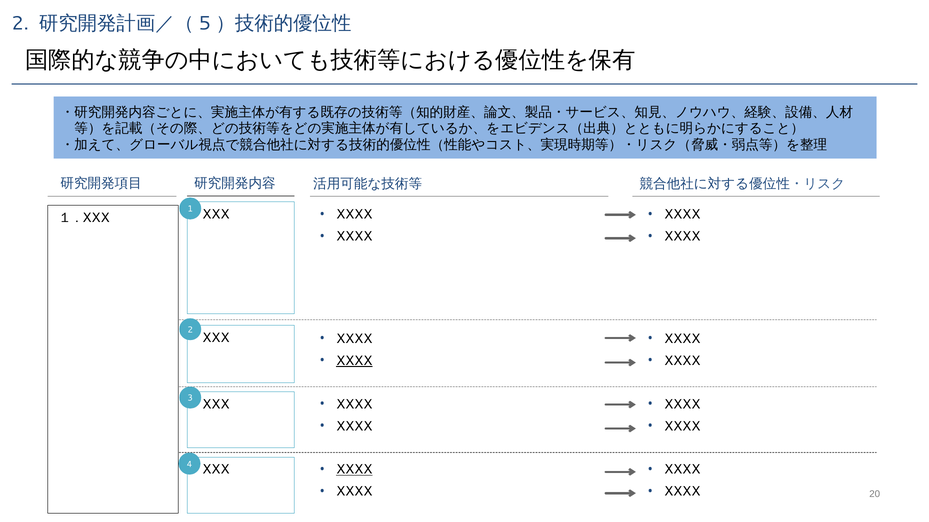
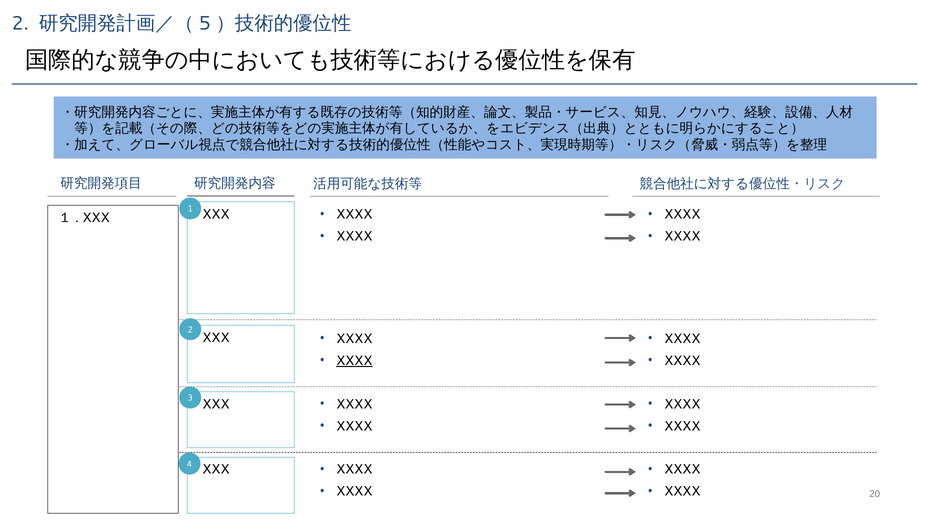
XXXX at (354, 470) underline: present -> none
